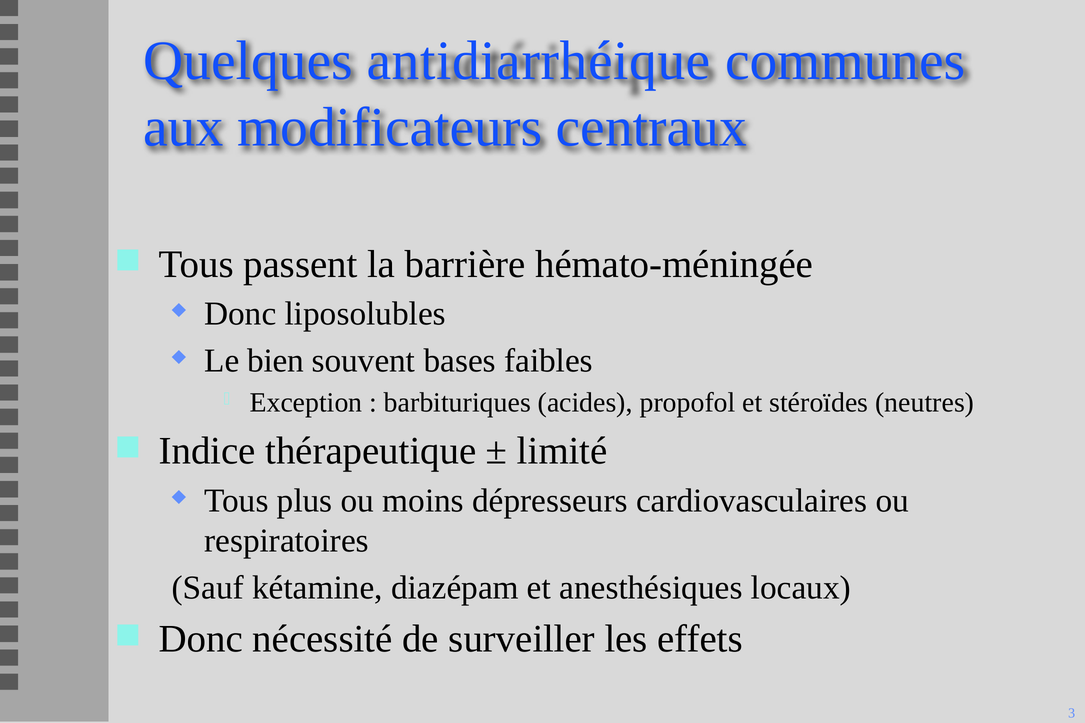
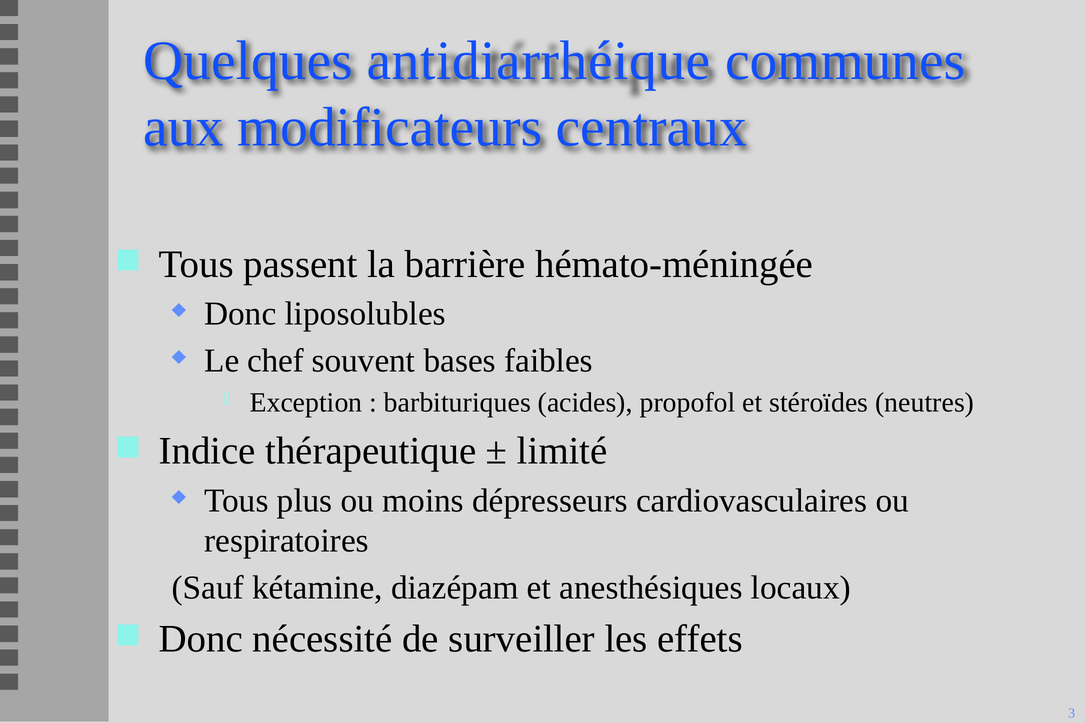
bien: bien -> chef
